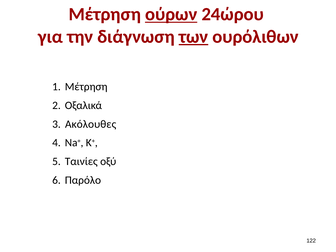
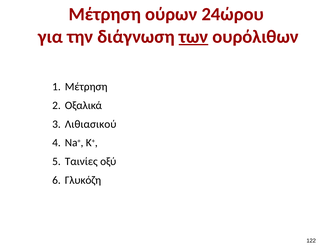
ούρων underline: present -> none
Ακόλουθες: Ακόλουθες -> Λιθιασικού
Παρόλο: Παρόλο -> Γλυκόζη
